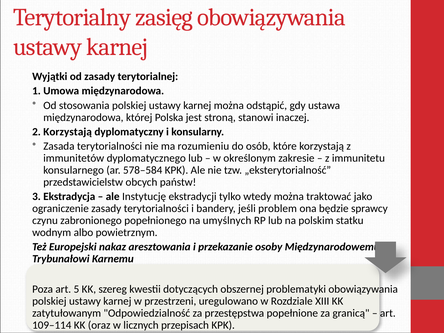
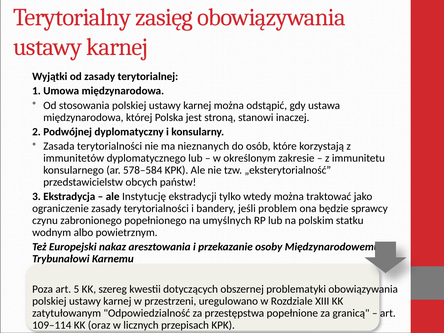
2 Korzystają: Korzystają -> Podwójnej
rozumieniu: rozumieniu -> nieznanych
